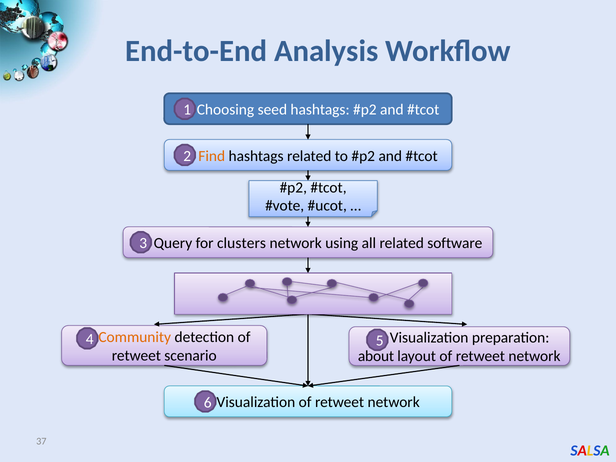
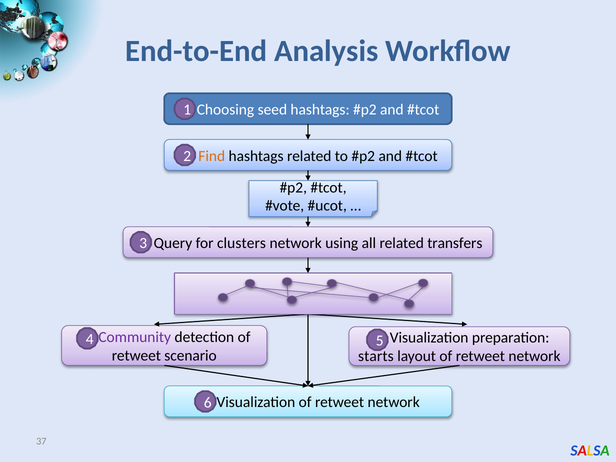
software: software -> transfers
Community colour: orange -> purple
about: about -> starts
